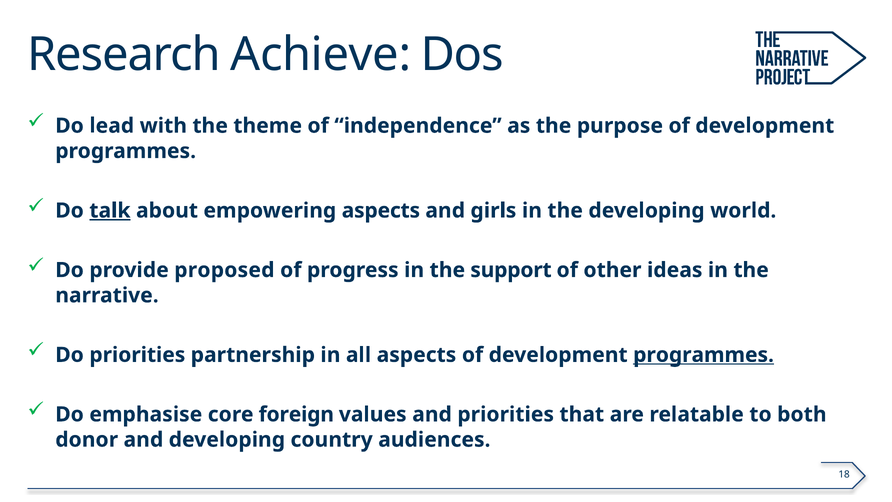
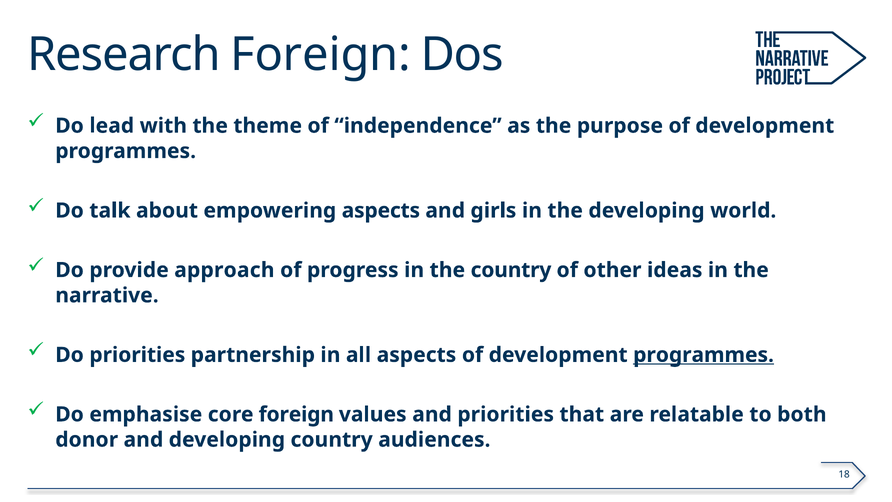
Research Achieve: Achieve -> Foreign
talk underline: present -> none
proposed: proposed -> approach
the support: support -> country
